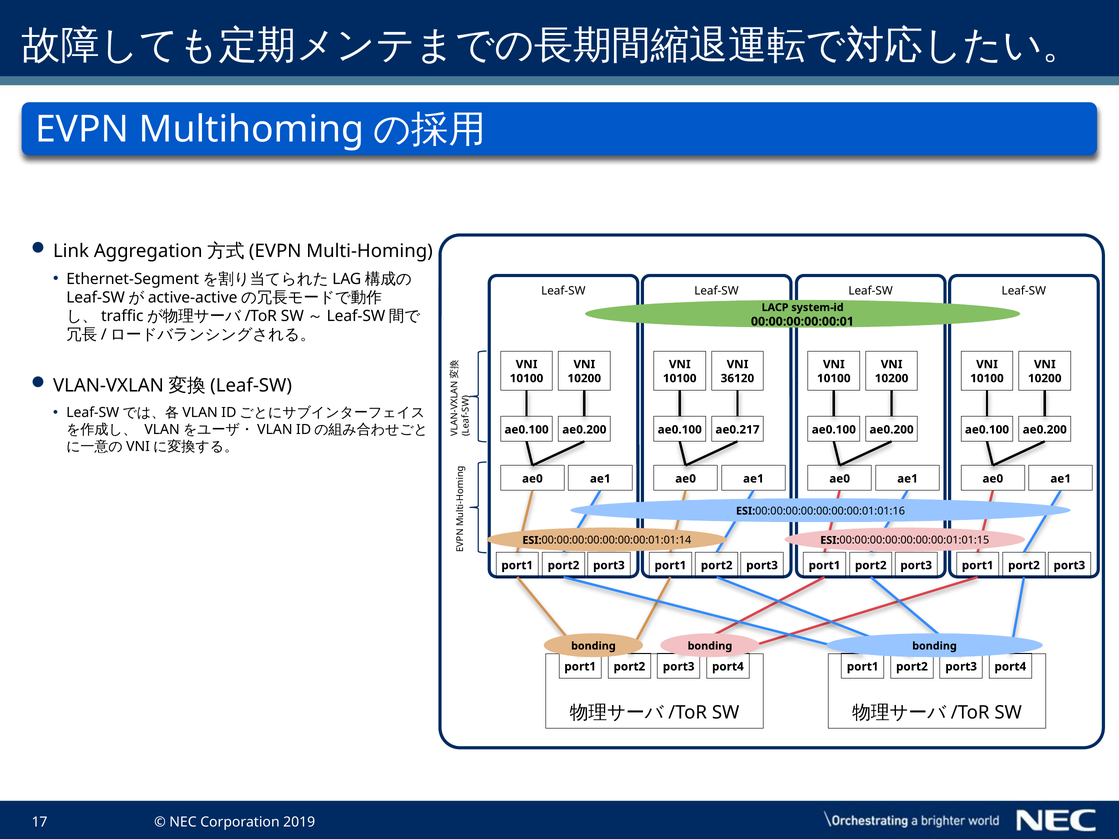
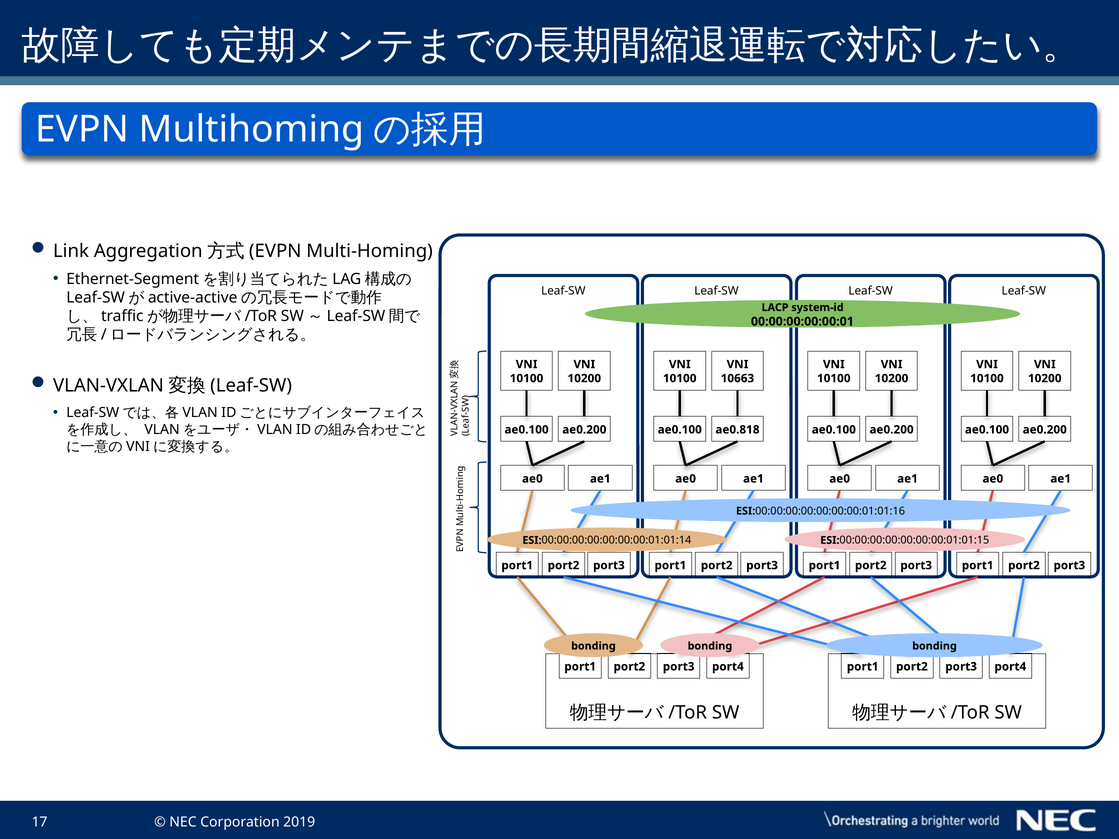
36120: 36120 -> 10663
ae0.217: ae0.217 -> ae0.818
